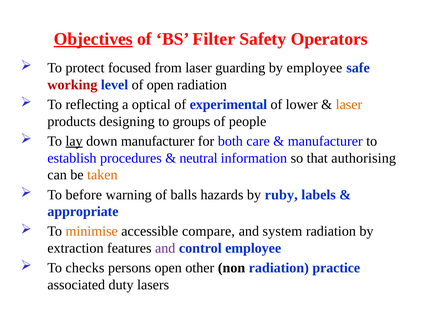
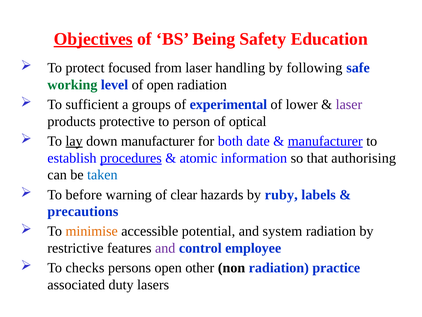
Filter: Filter -> Being
Operators: Operators -> Education
guarding: guarding -> handling
by employee: employee -> following
working colour: red -> green
reflecting: reflecting -> sufficient
optical: optical -> groups
laser at (349, 104) colour: orange -> purple
designing: designing -> protective
groups: groups -> person
people: people -> optical
care: care -> date
manufacturer at (325, 141) underline: none -> present
procedures underline: none -> present
neutral: neutral -> atomic
taken colour: orange -> blue
balls: balls -> clear
appropriate: appropriate -> precautions
compare: compare -> potential
extraction: extraction -> restrictive
